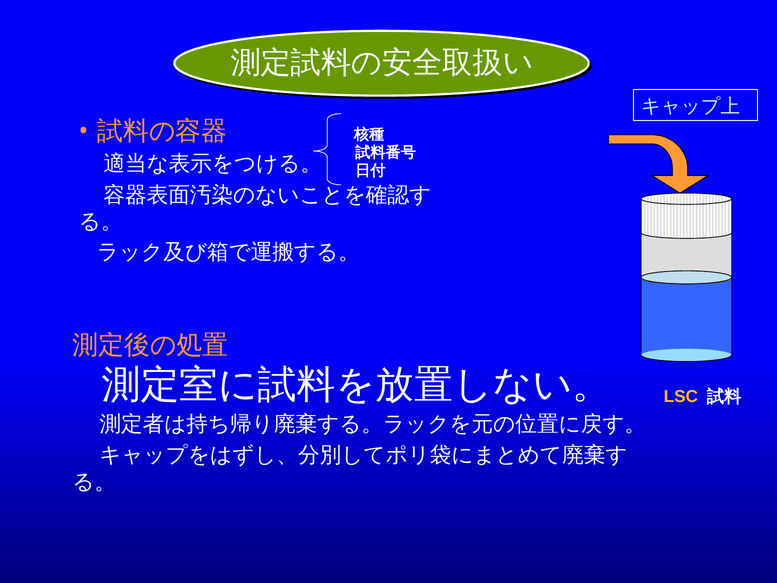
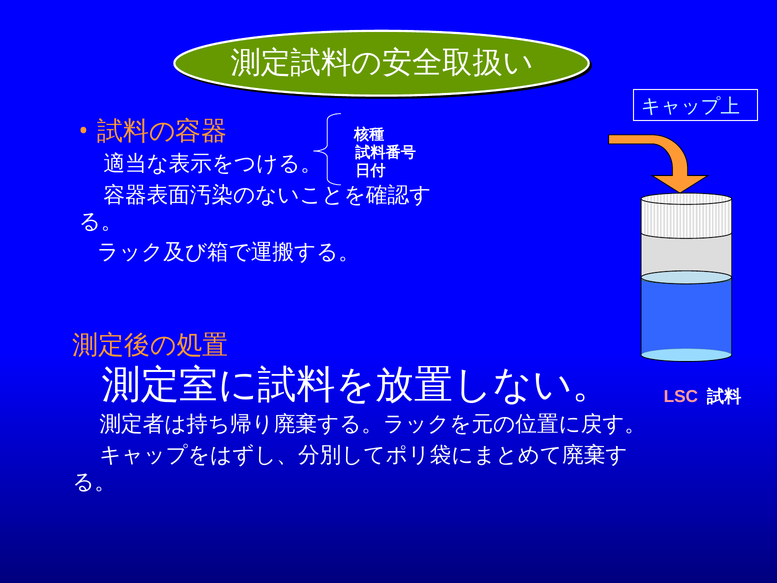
LSC colour: yellow -> pink
